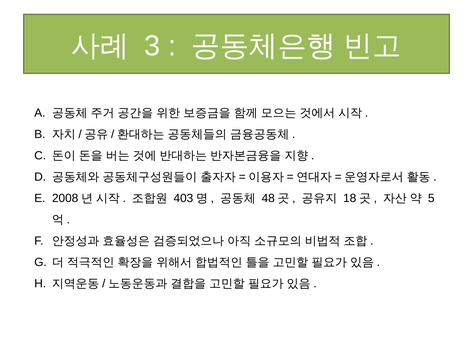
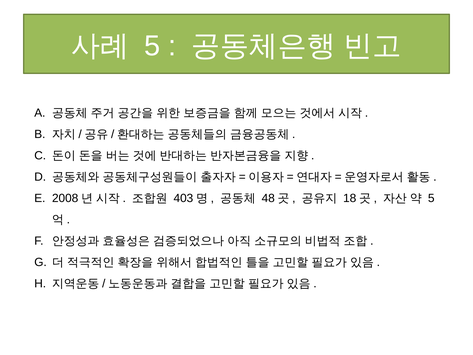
3 at (152, 46): 3 -> 5
